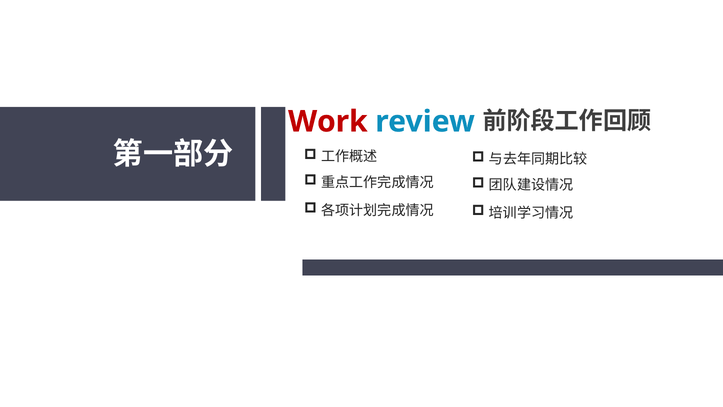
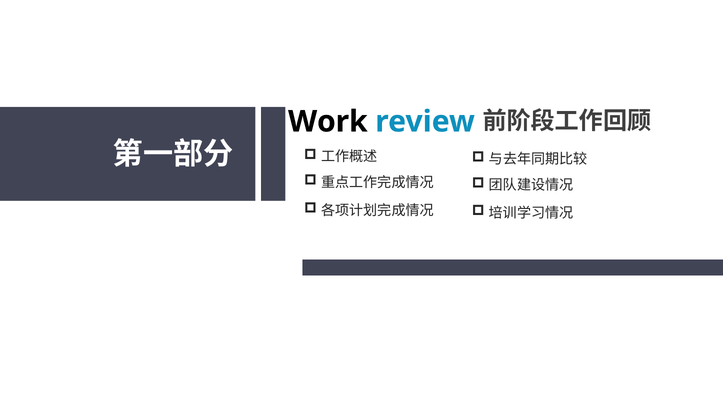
Work colour: red -> black
